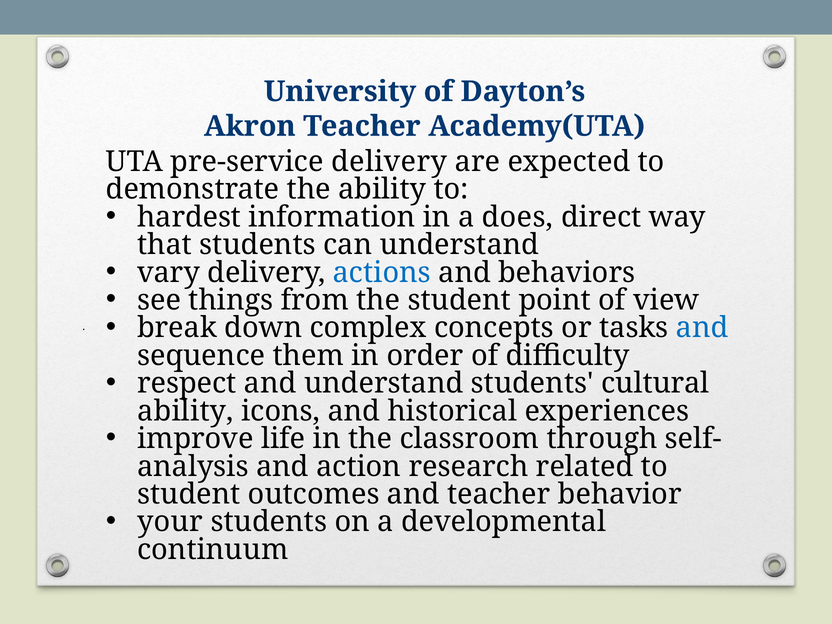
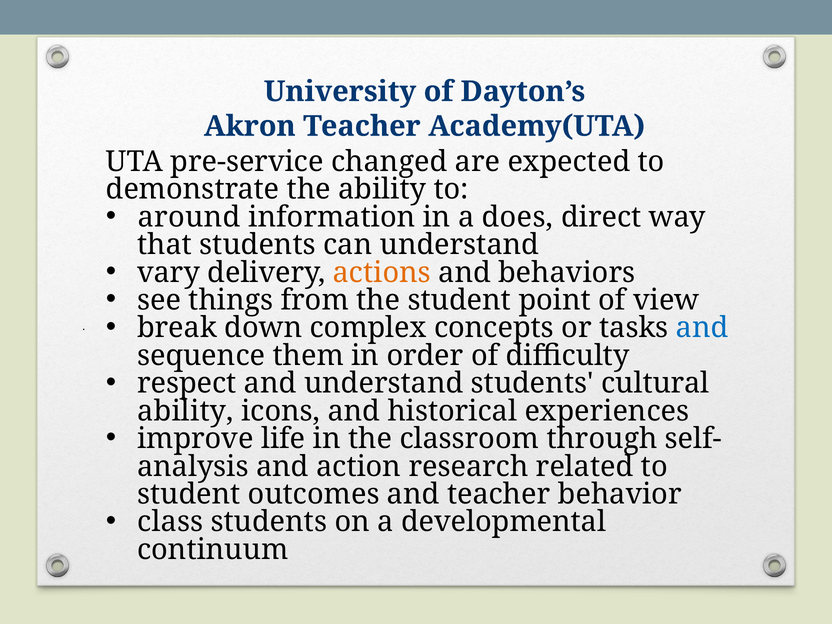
pre-service delivery: delivery -> changed
hardest: hardest -> around
actions colour: blue -> orange
your: your -> class
